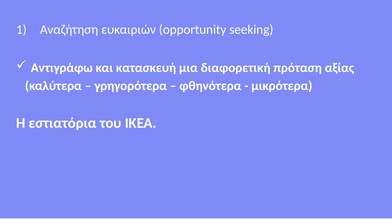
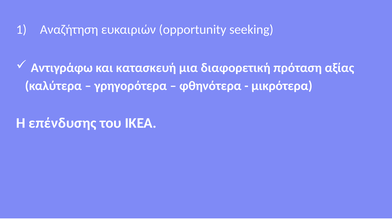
εστιατόρια: εστιατόρια -> επένδυσης
